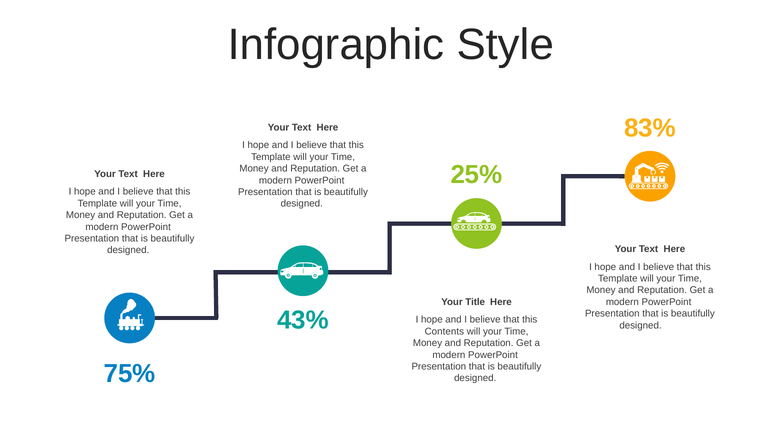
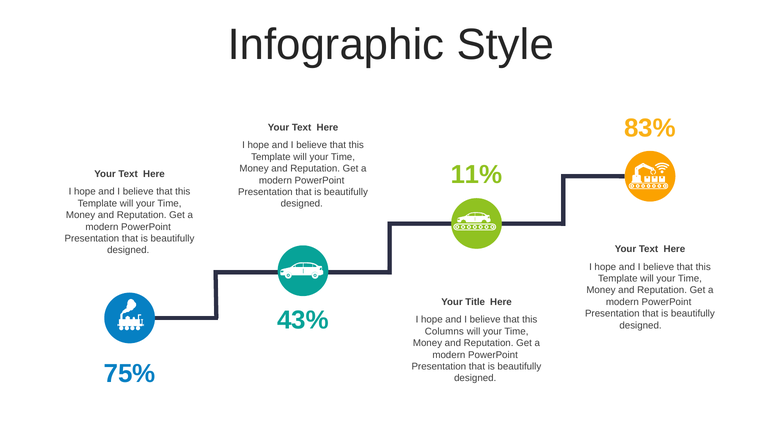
25%: 25% -> 11%
Contents: Contents -> Columns
